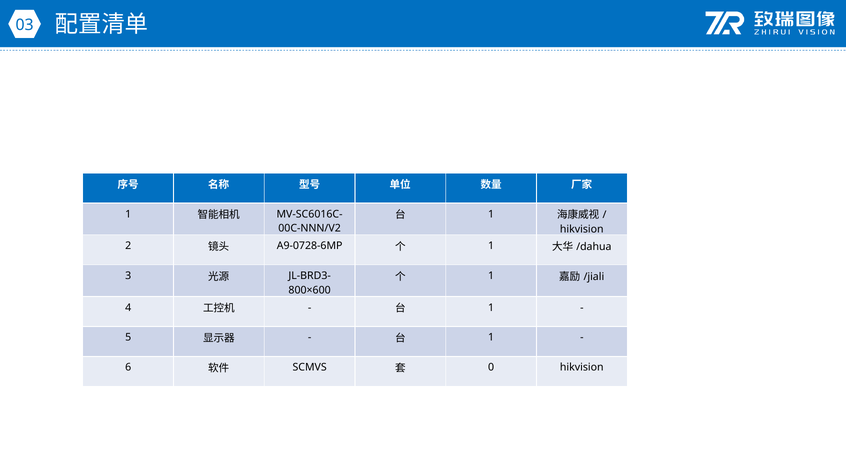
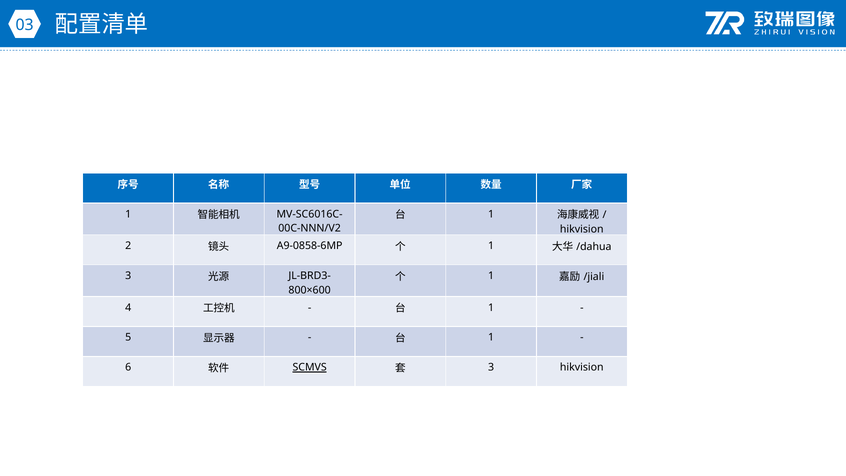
A9-0728-6MP: A9-0728-6MP -> A9-0858-6MP
SCMVS underline: none -> present
0 at (491, 367): 0 -> 3
